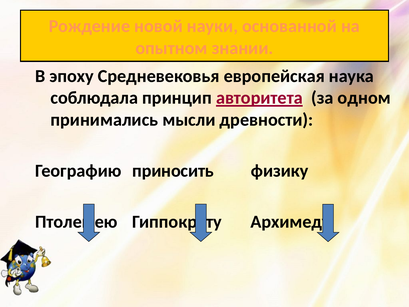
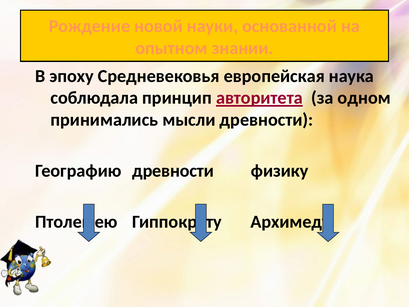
Географию приносить: приносить -> древности
